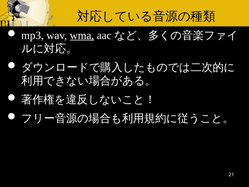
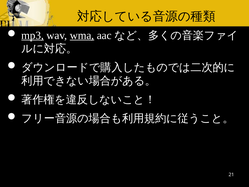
mp3 underline: none -> present
